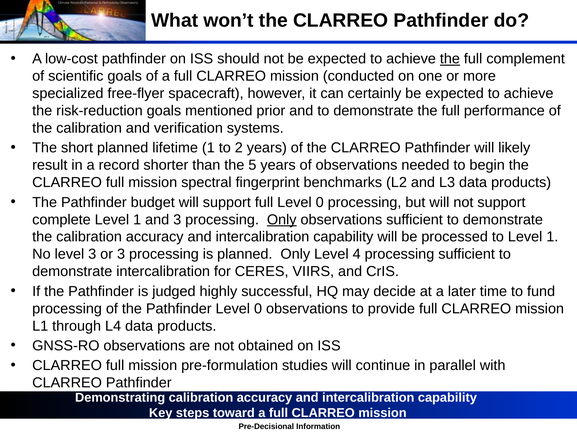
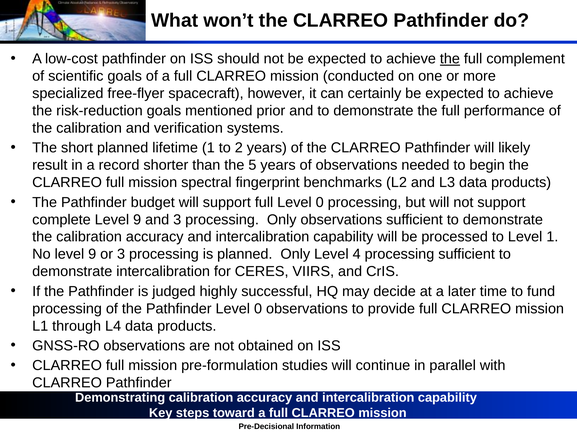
complete Level 1: 1 -> 9
Only at (282, 219) underline: present -> none
No level 3: 3 -> 9
